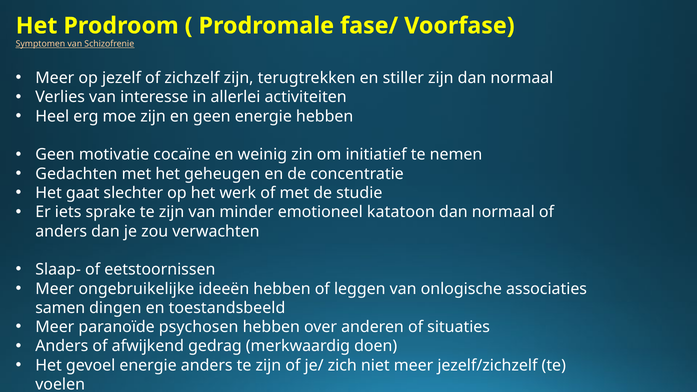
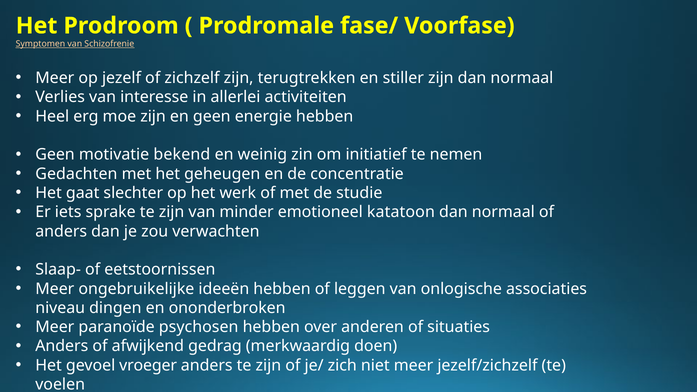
cocaïne: cocaïne -> bekend
samen: samen -> niveau
toestandsbeeld: toestandsbeeld -> ononderbroken
gevoel energie: energie -> vroeger
